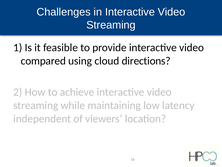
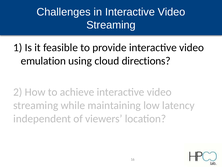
compared: compared -> emulation
